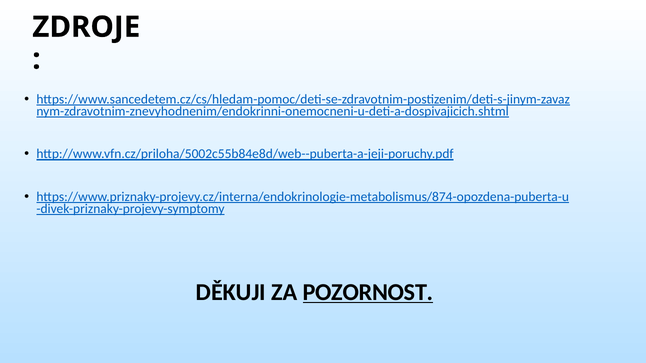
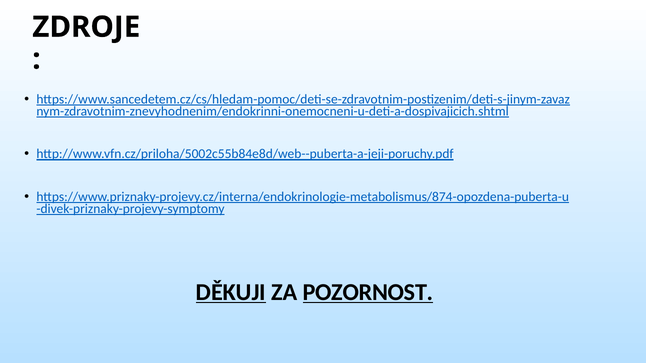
DĚKUJI underline: none -> present
